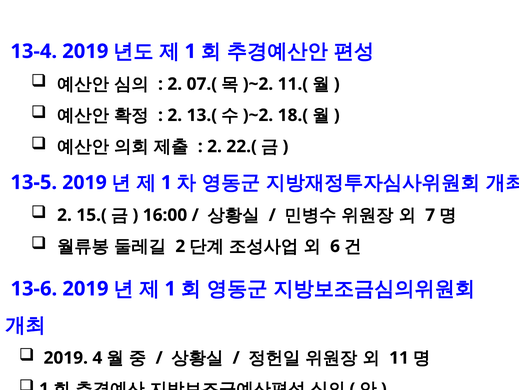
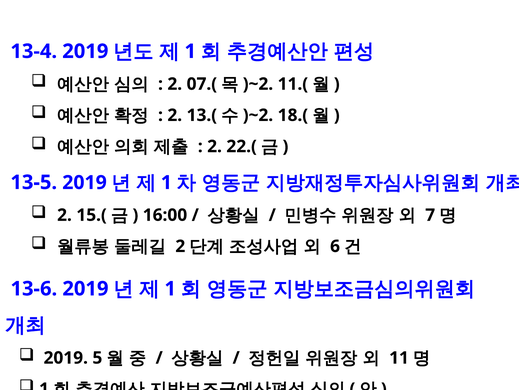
4: 4 -> 5
